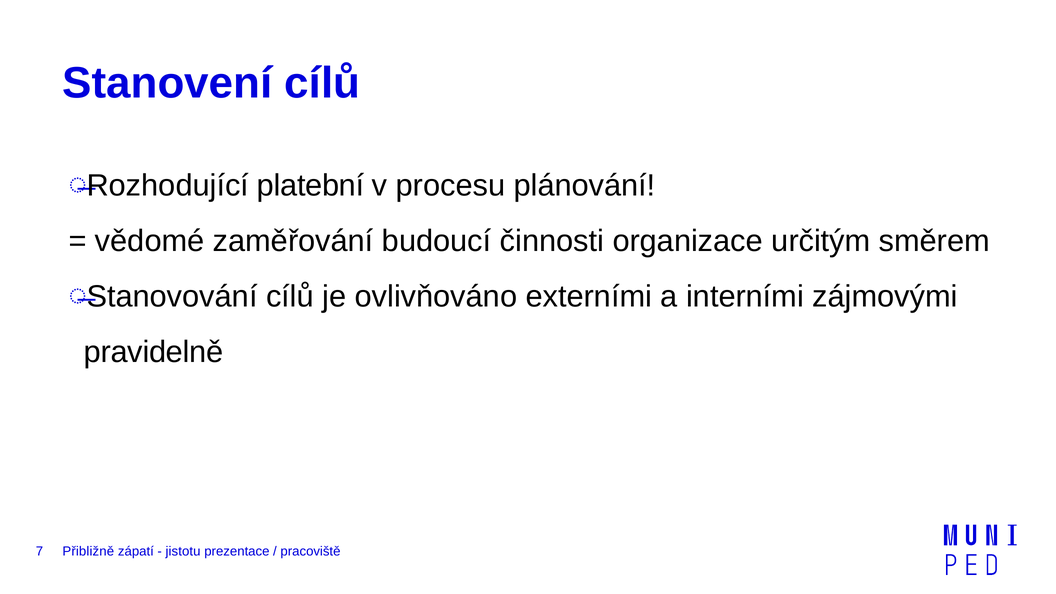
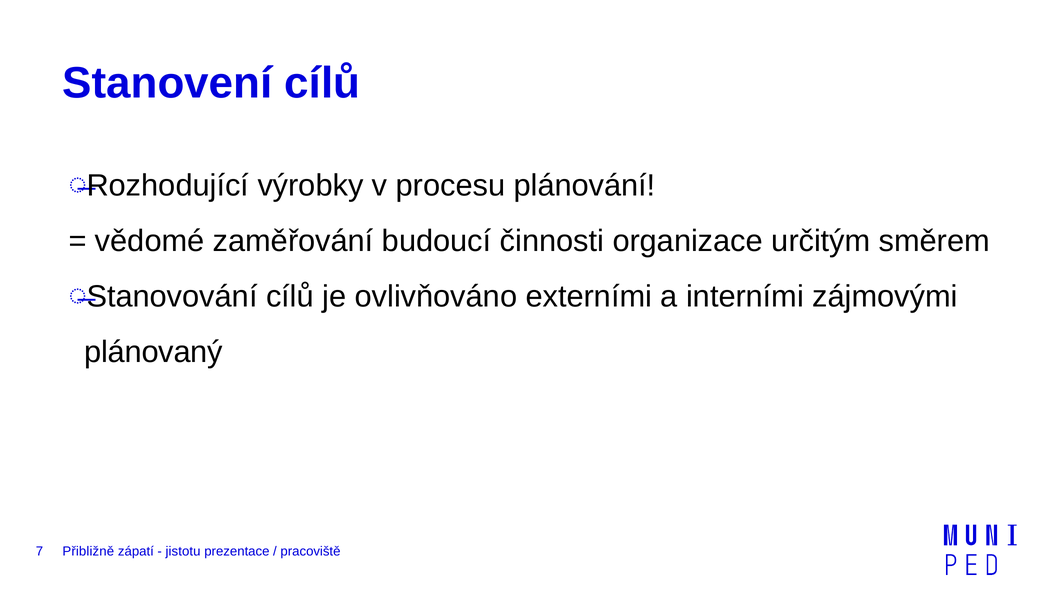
platební: platební -> výrobky
pravidelně: pravidelně -> plánovaný
